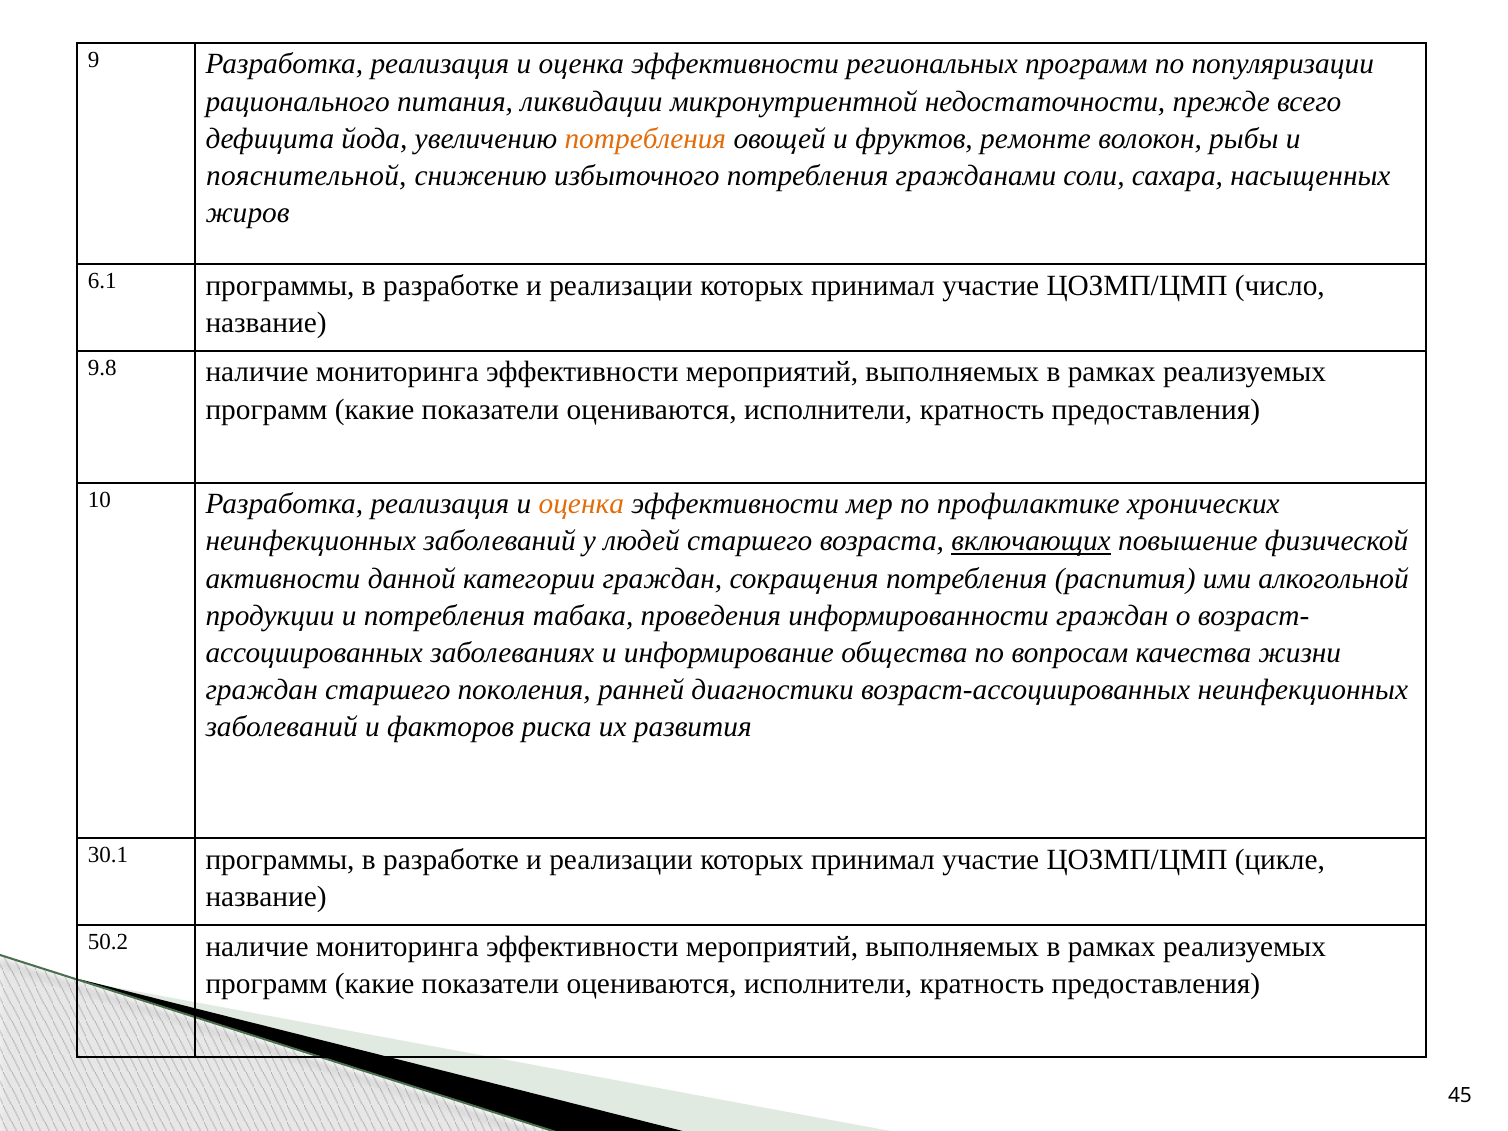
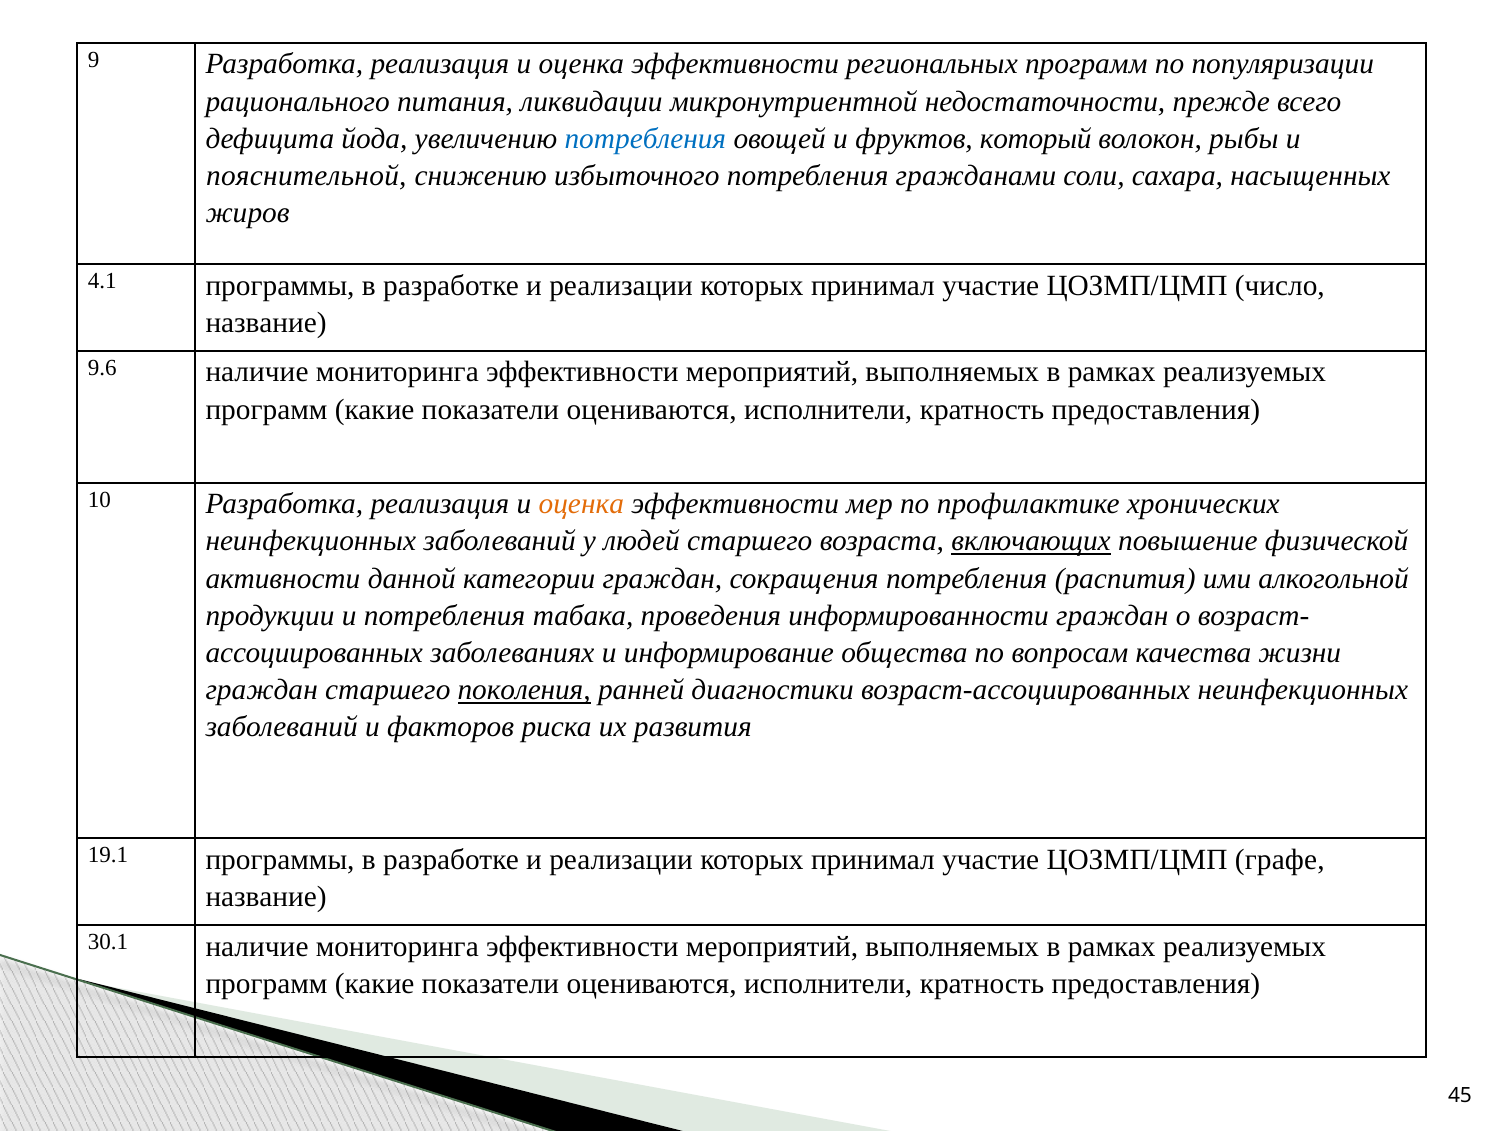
потребления at (645, 139) colour: orange -> blue
ремонте: ремонте -> который
6.1: 6.1 -> 4.1
9.8: 9.8 -> 9.6
поколения underline: none -> present
30.1: 30.1 -> 19.1
цикле: цикле -> графе
50.2: 50.2 -> 30.1
